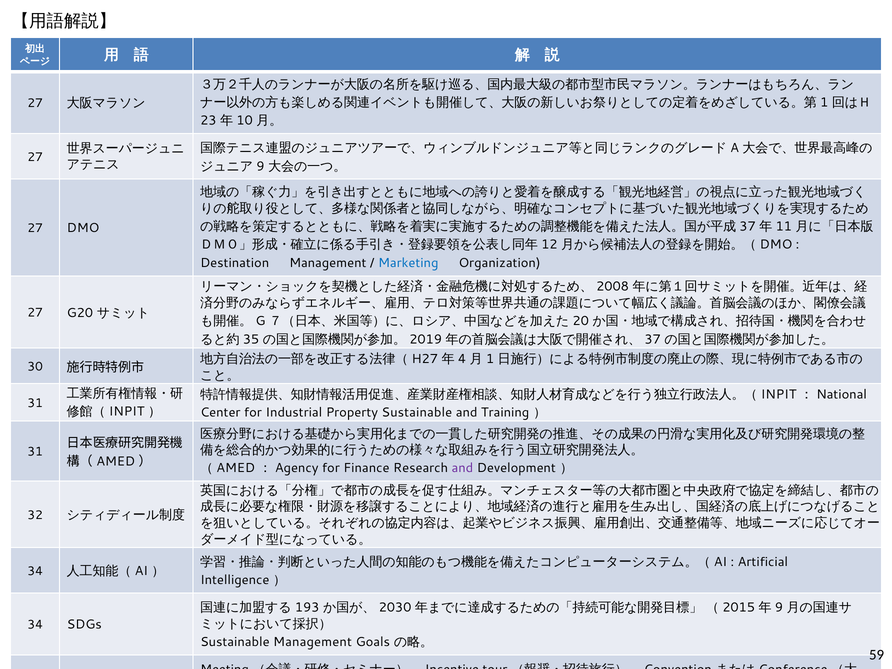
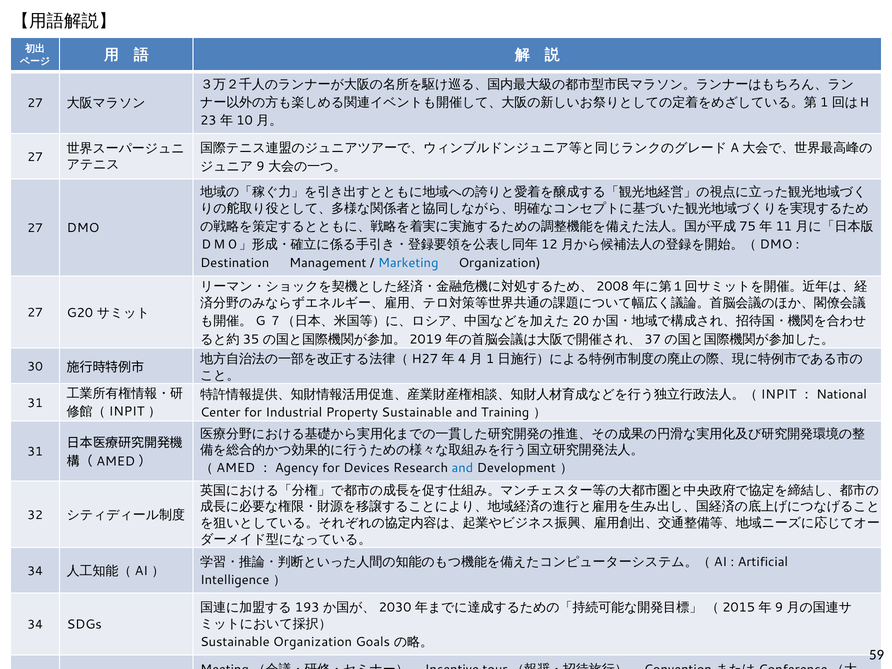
37 at (748, 226): 37 -> 75
Finance: Finance -> Devices
and at (462, 468) colour: purple -> blue
Sustainable Management: Management -> Organization
